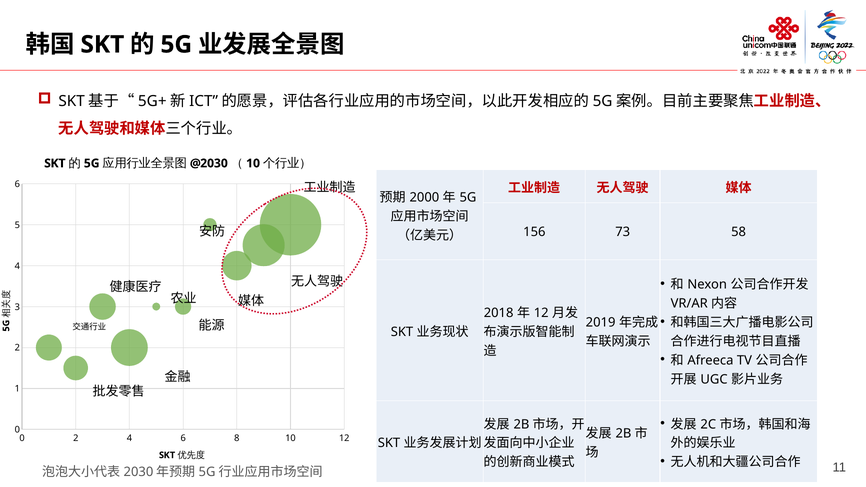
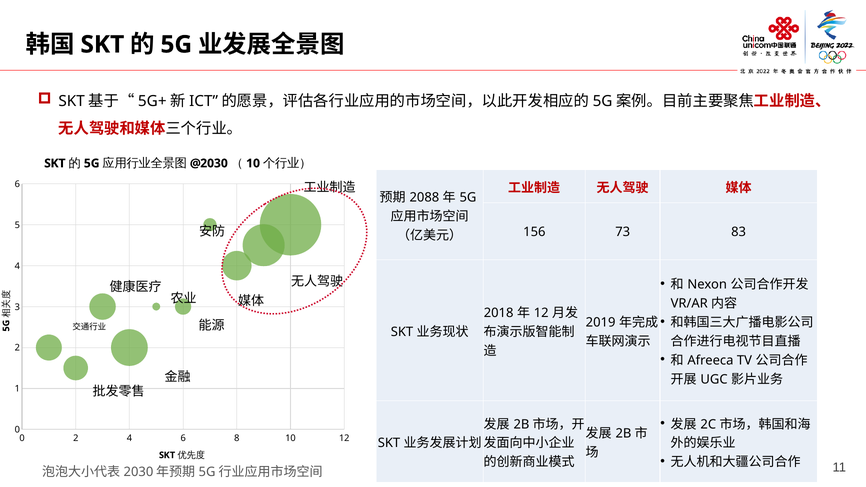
2000: 2000 -> 2088
58: 58 -> 83
